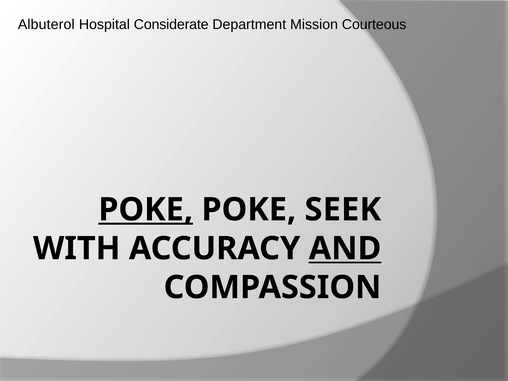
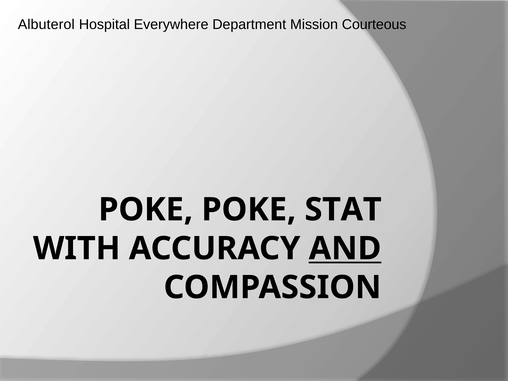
Considerate: Considerate -> Everywhere
POKE at (146, 210) underline: present -> none
SEEK: SEEK -> STAT
